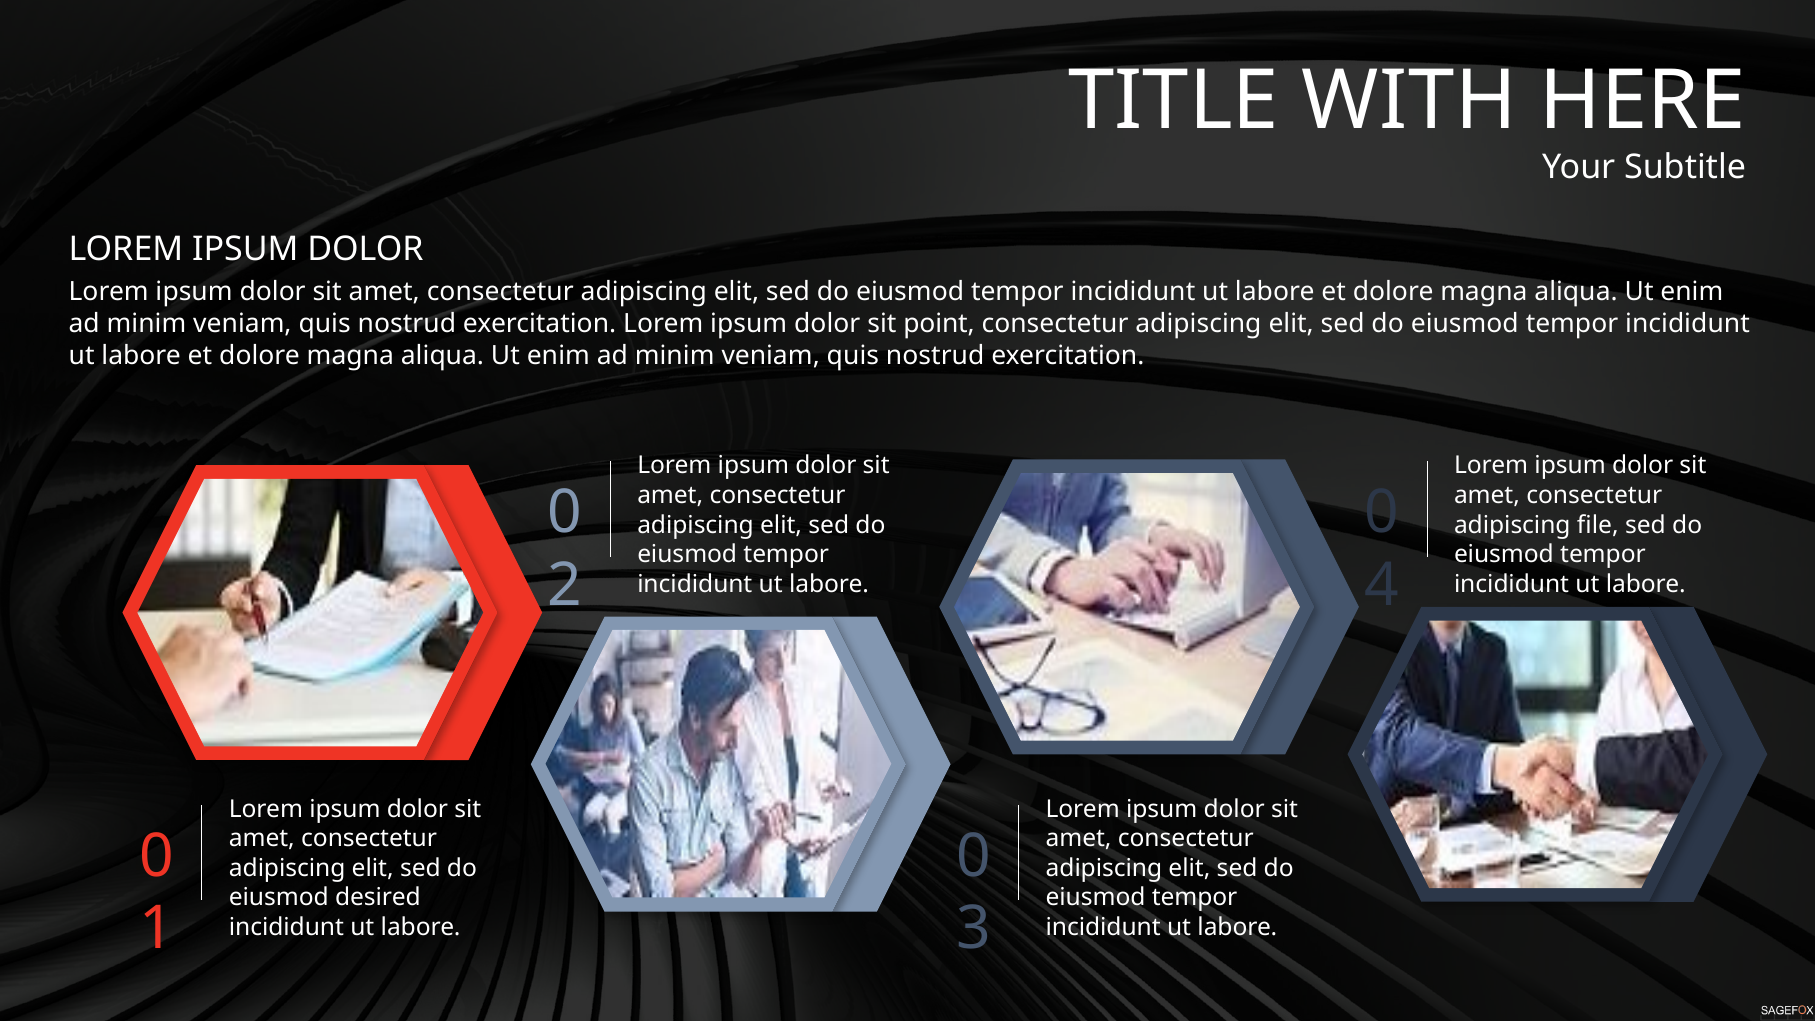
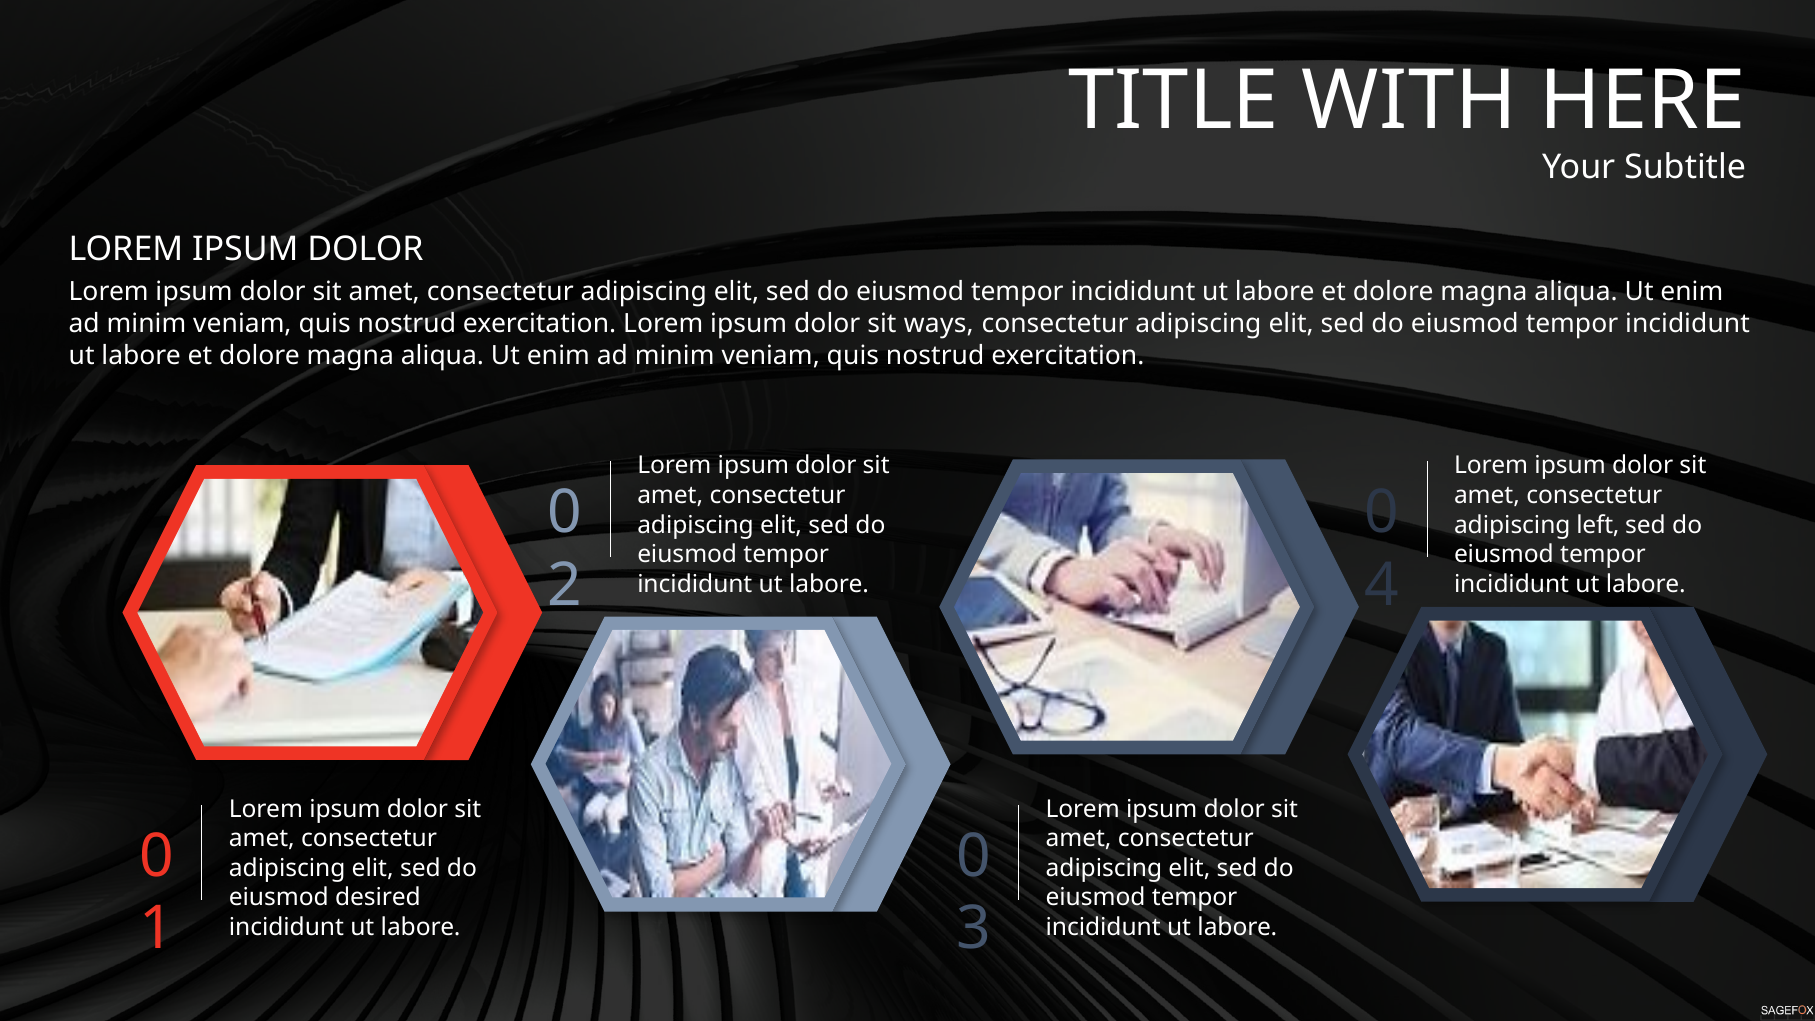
point: point -> ways
file: file -> left
